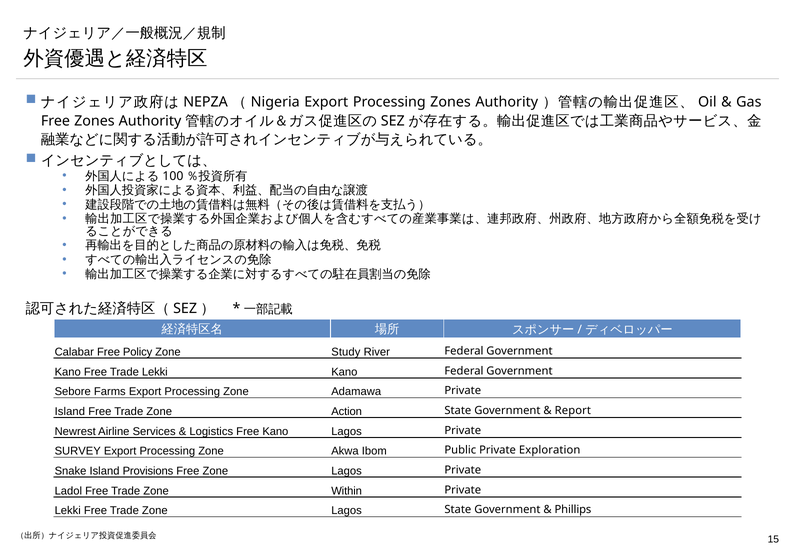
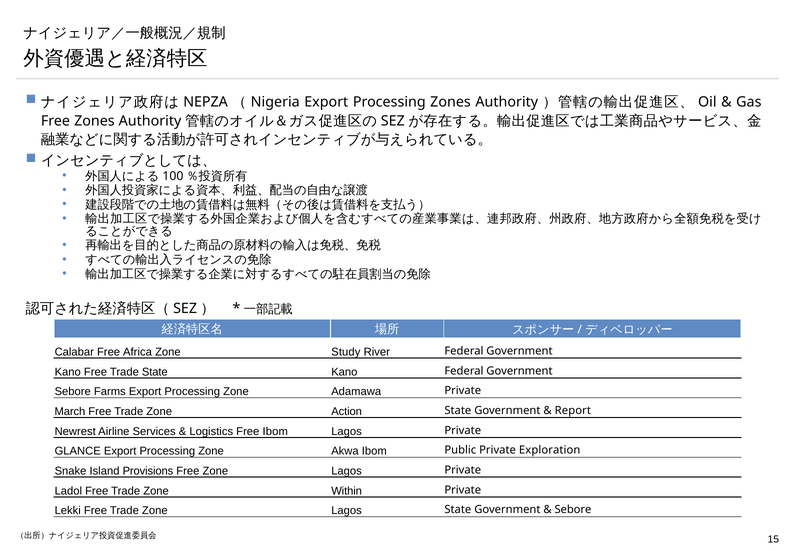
Policy: Policy -> Africa
Trade Lekki: Lekki -> State
Island at (70, 411): Island -> March
Free Kano: Kano -> Ibom
SURVEY: SURVEY -> GLANCE
Phillips at (573, 509): Phillips -> Sebore
